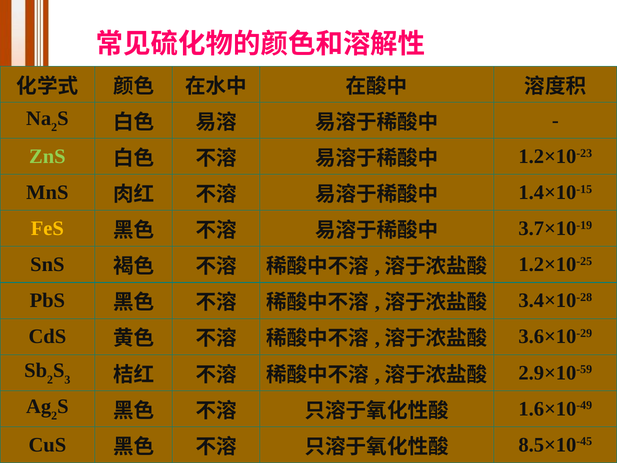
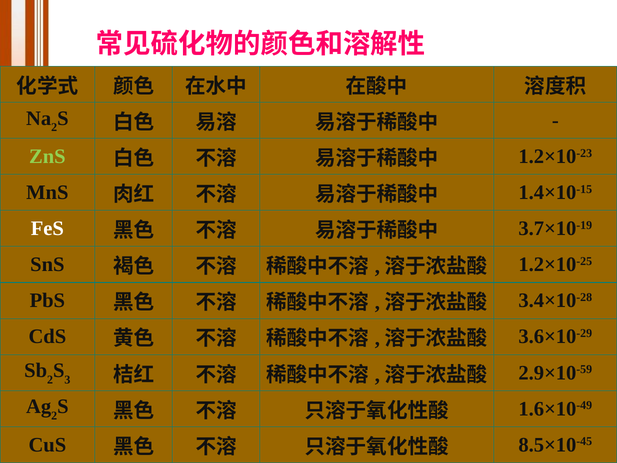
FeS colour: yellow -> white
